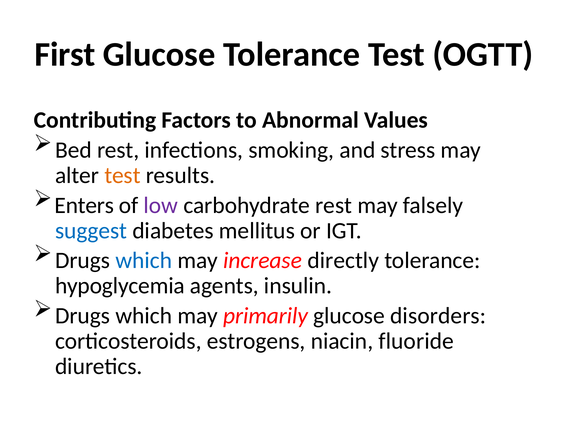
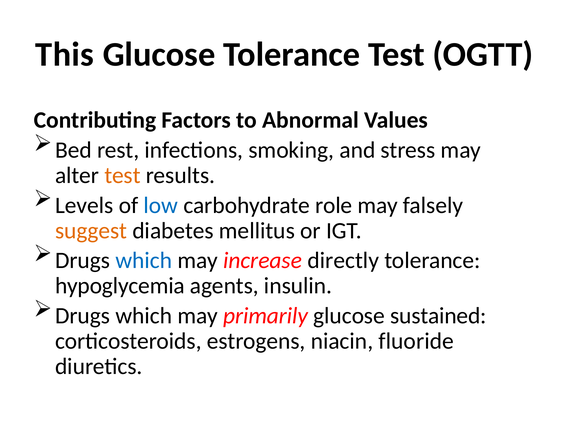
First: First -> This
Enters: Enters -> Levels
low colour: purple -> blue
carbohydrate rest: rest -> role
suggest colour: blue -> orange
disorders: disorders -> sustained
